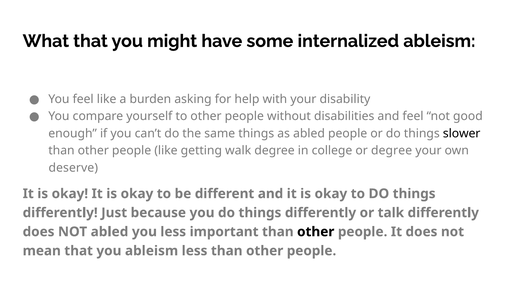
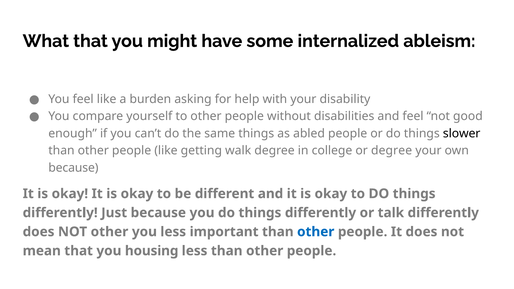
deserve at (73, 168): deserve -> because
NOT abled: abled -> other
other at (316, 232) colour: black -> blue
you ableism: ableism -> housing
